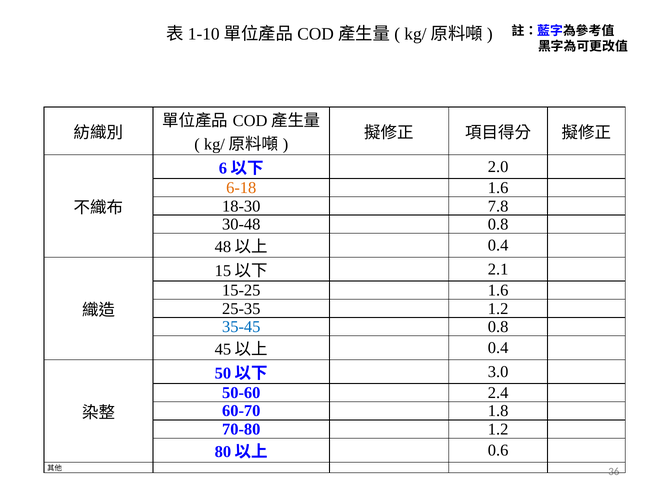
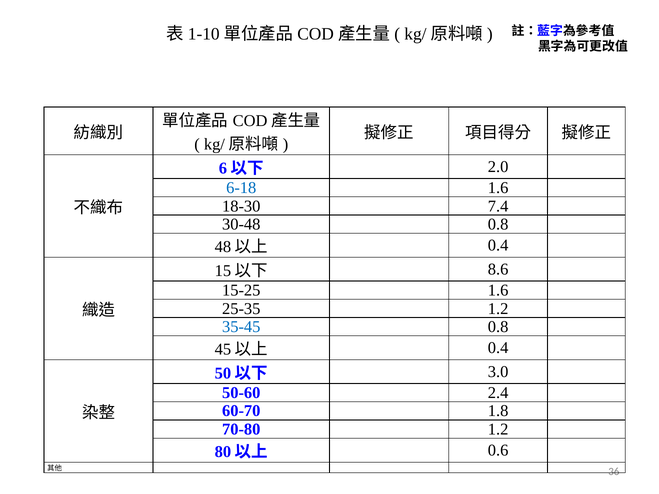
6-18 colour: orange -> blue
7.8: 7.8 -> 7.4
2.1: 2.1 -> 8.6
